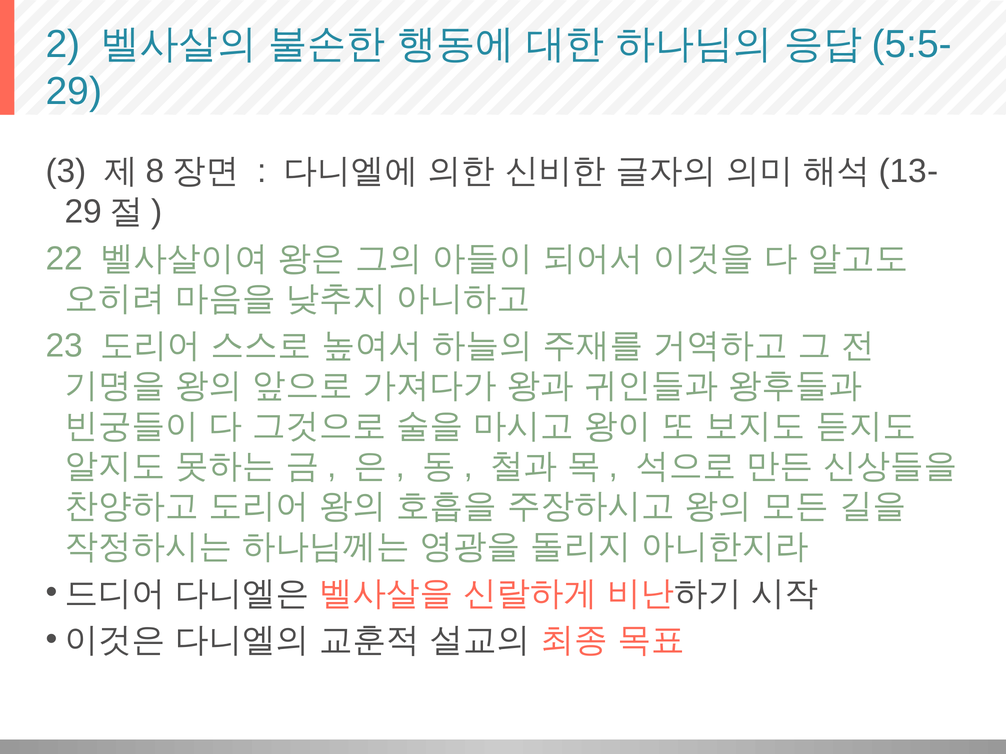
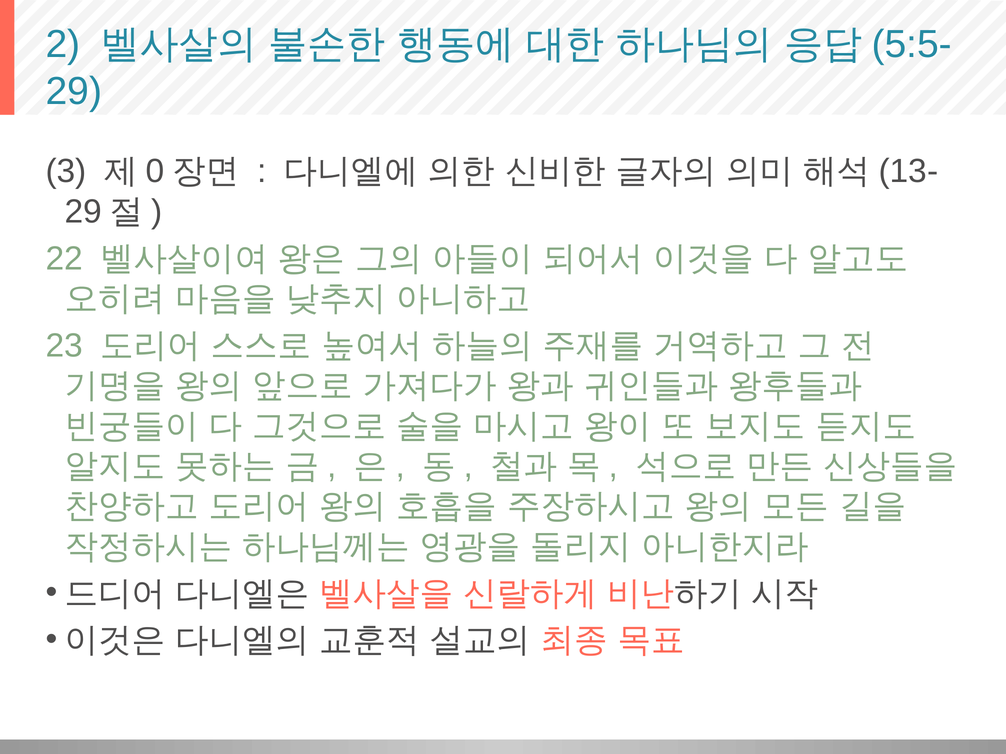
8: 8 -> 0
